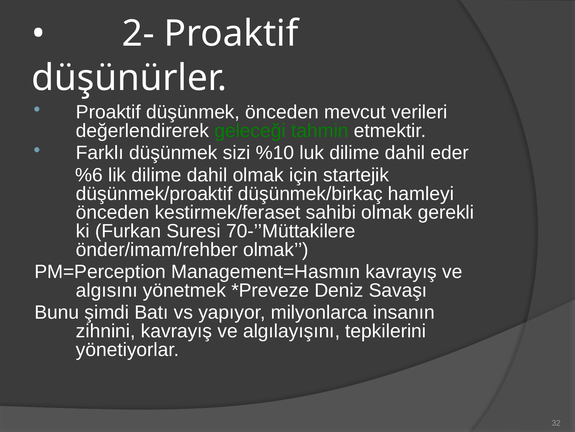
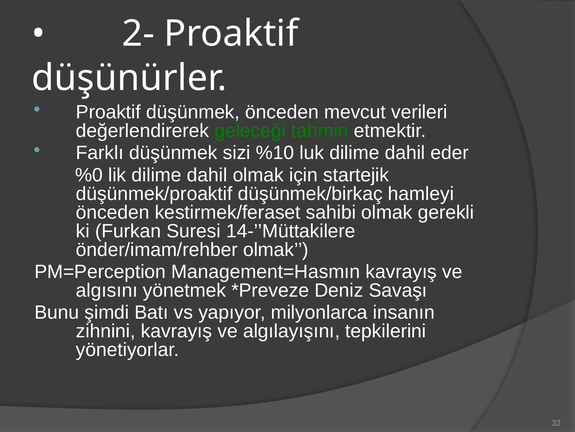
%6: %6 -> %0
70-’’Müttakilere: 70-’’Müttakilere -> 14-’’Müttakilere
